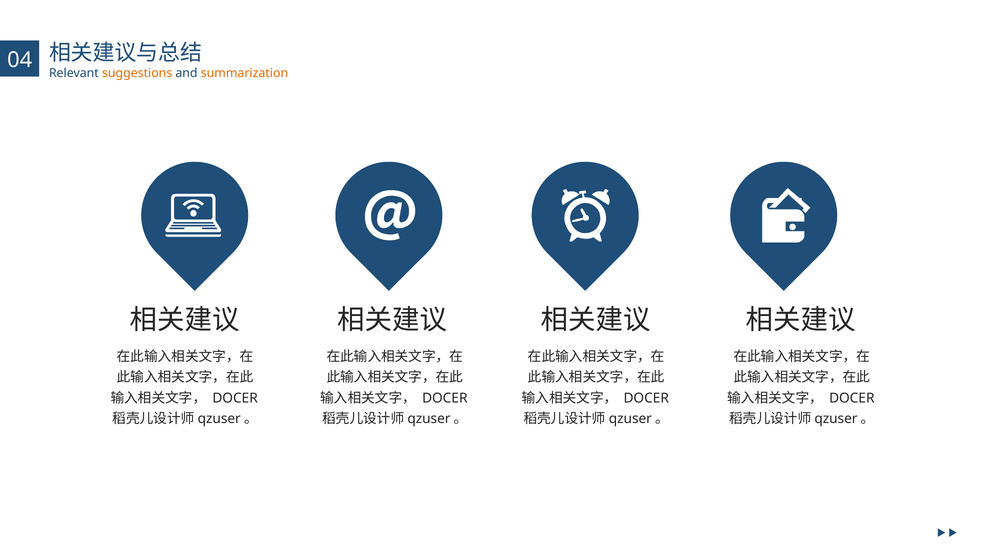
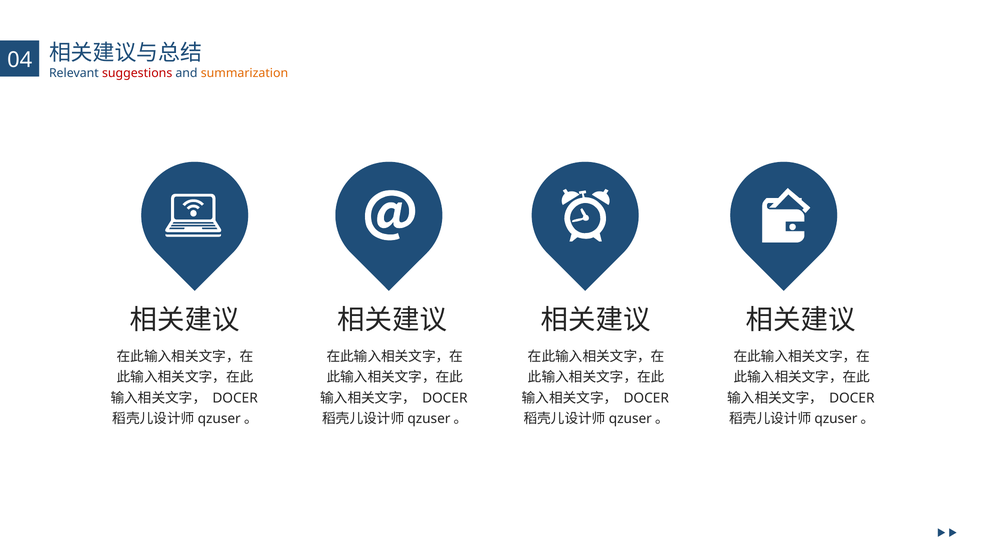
suggestions colour: orange -> red
